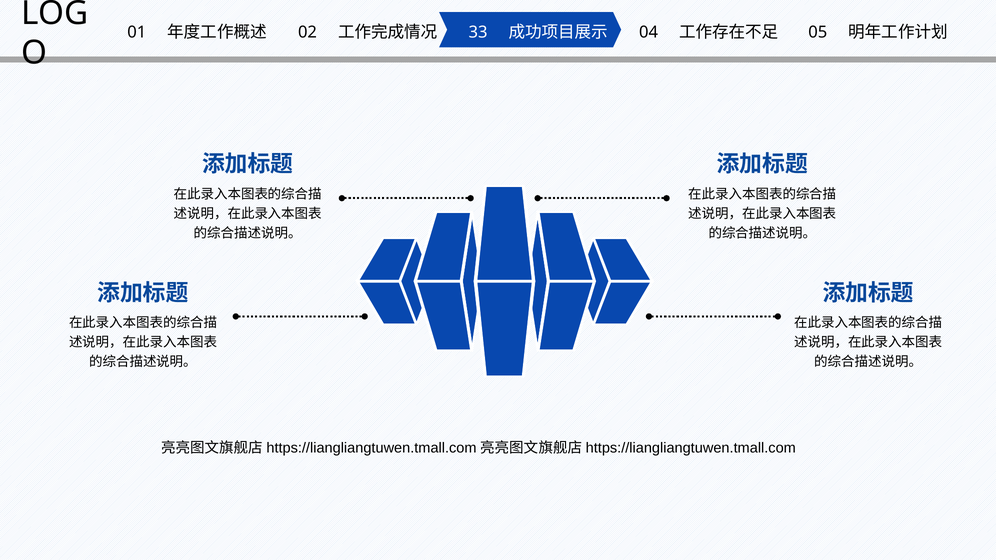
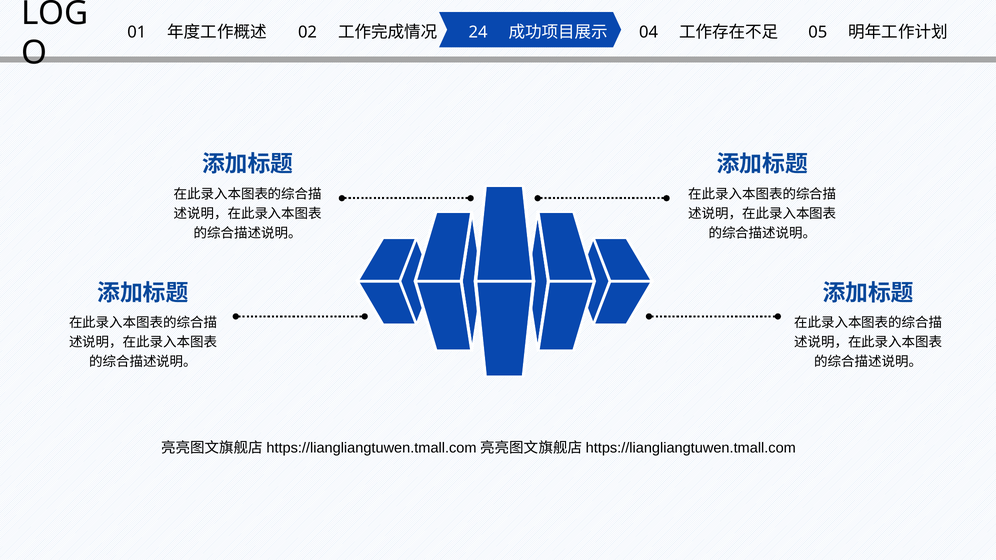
33: 33 -> 24
